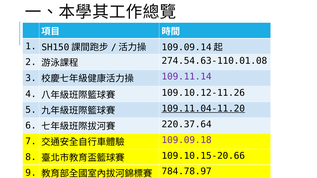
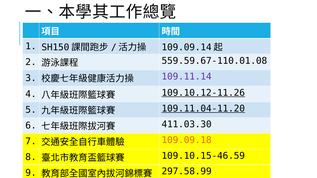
274.54.63-110.01.08: 274.54.63-110.01.08 -> 559.59.67-110.01.08
109.10.12-11.26 underline: none -> present
220.37.64: 220.37.64 -> 411.03.30
109.09.18 colour: purple -> orange
109.10.15-20.66: 109.10.15-20.66 -> 109.10.15-46.59
784.78.97: 784.78.97 -> 297.58.99
